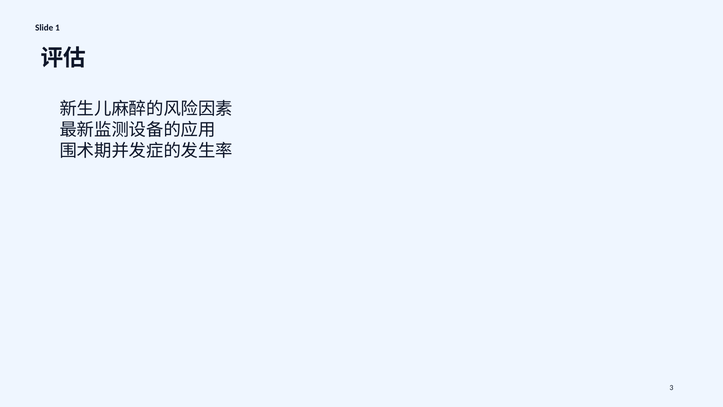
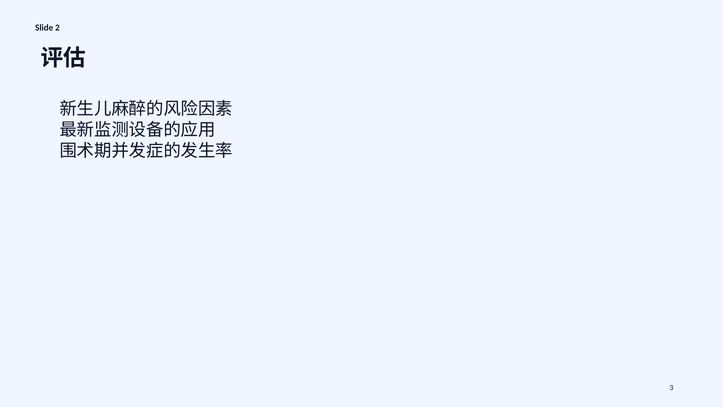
1: 1 -> 2
